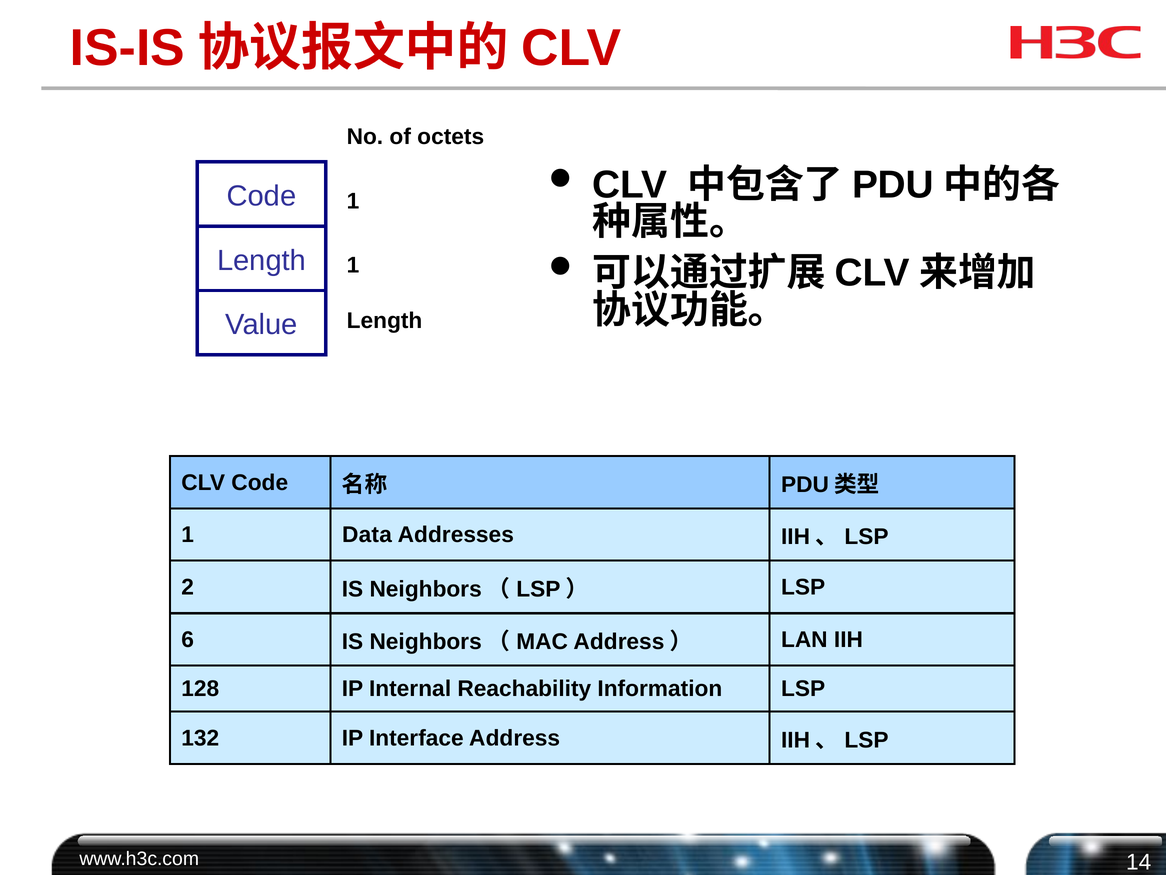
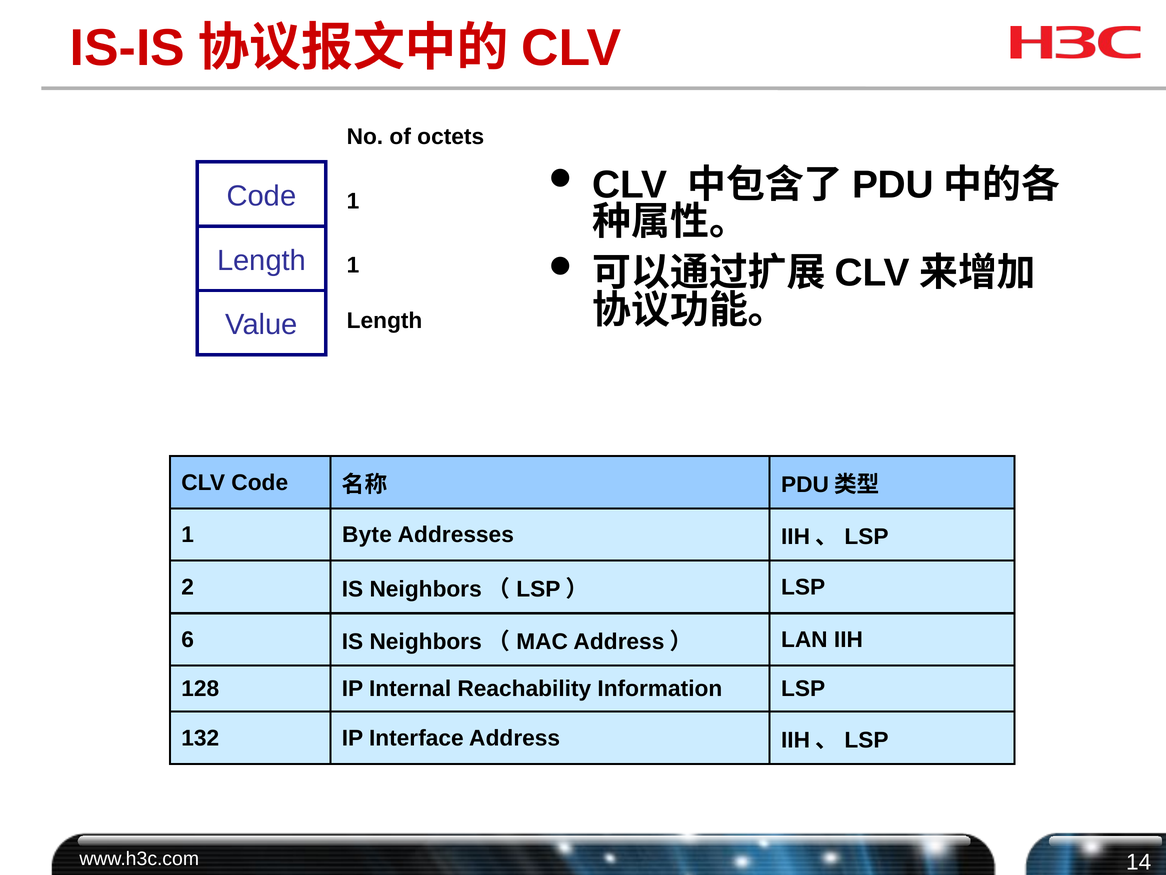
Data: Data -> Byte
